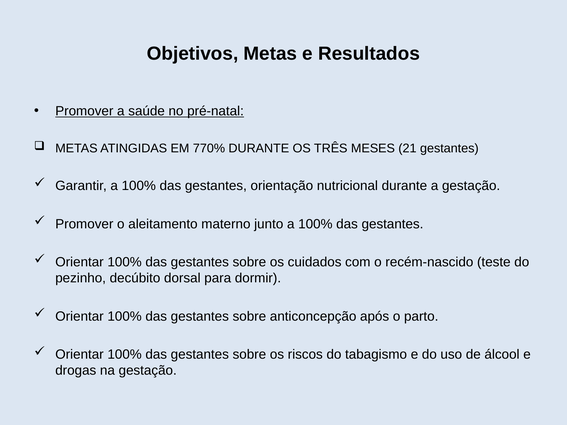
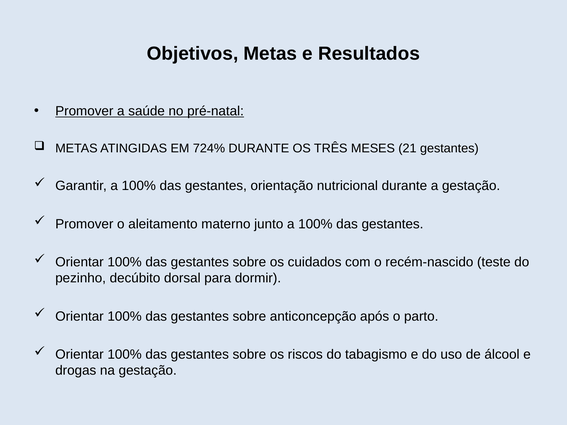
770%: 770% -> 724%
